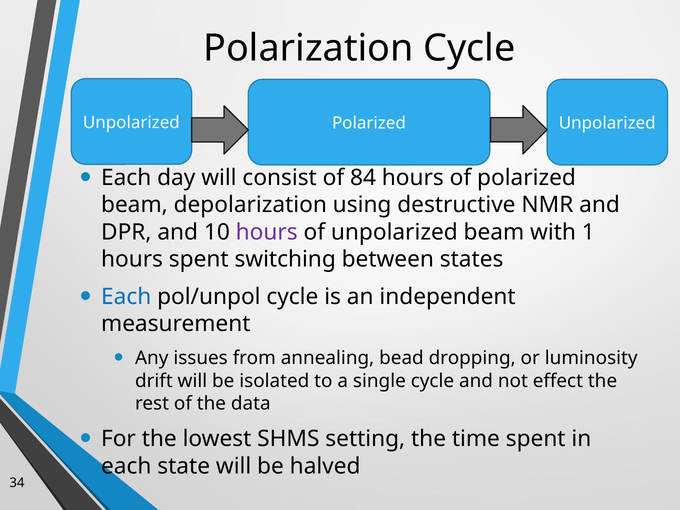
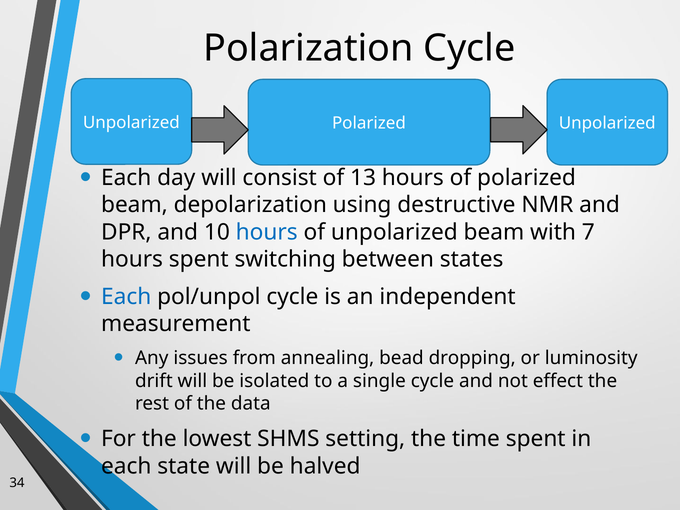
84: 84 -> 13
hours at (267, 232) colour: purple -> blue
1: 1 -> 7
